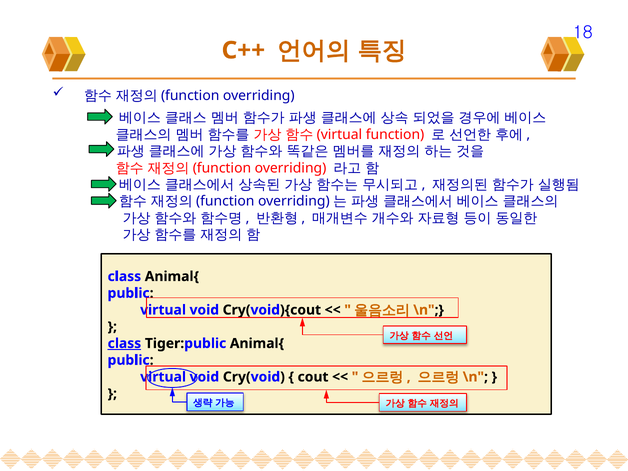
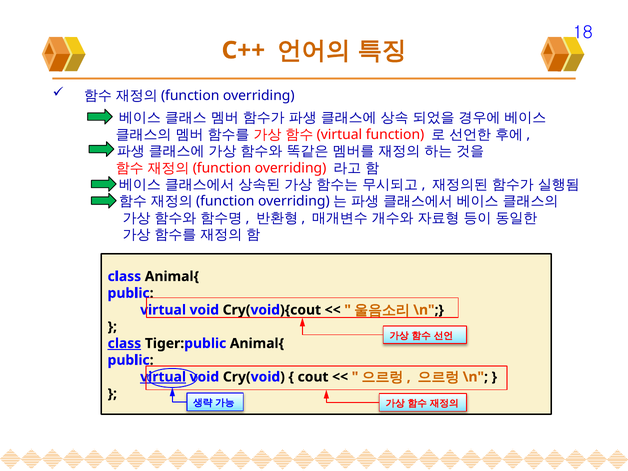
virtual at (163, 377) underline: none -> present
